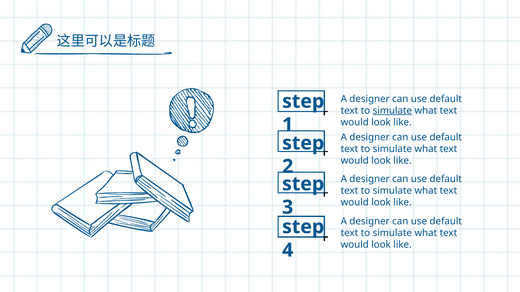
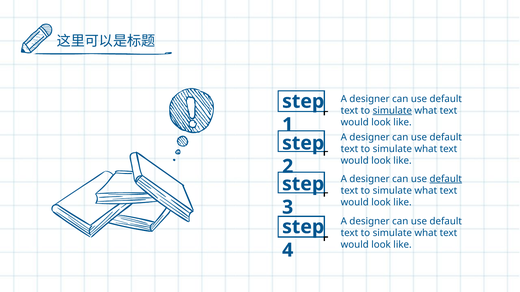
default at (446, 179) underline: none -> present
